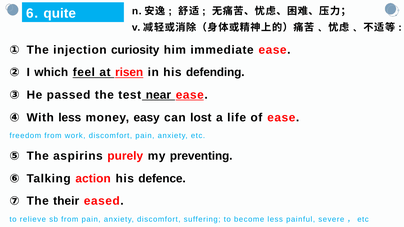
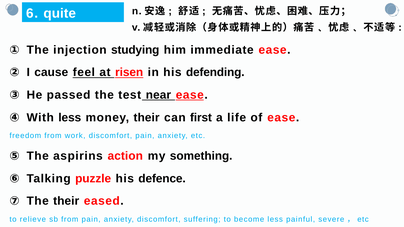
curiosity: curiosity -> studying
which: which -> cause
money easy: easy -> their
lost: lost -> first
purely: purely -> action
preventing: preventing -> something
action: action -> puzzle
